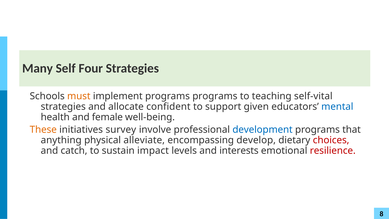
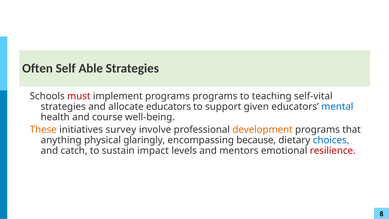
Many: Many -> Often
Four: Four -> Able
must colour: orange -> red
allocate confident: confident -> educators
female: female -> course
development colour: blue -> orange
alleviate: alleviate -> glaringly
develop: develop -> because
choices colour: red -> blue
interests: interests -> mentors
